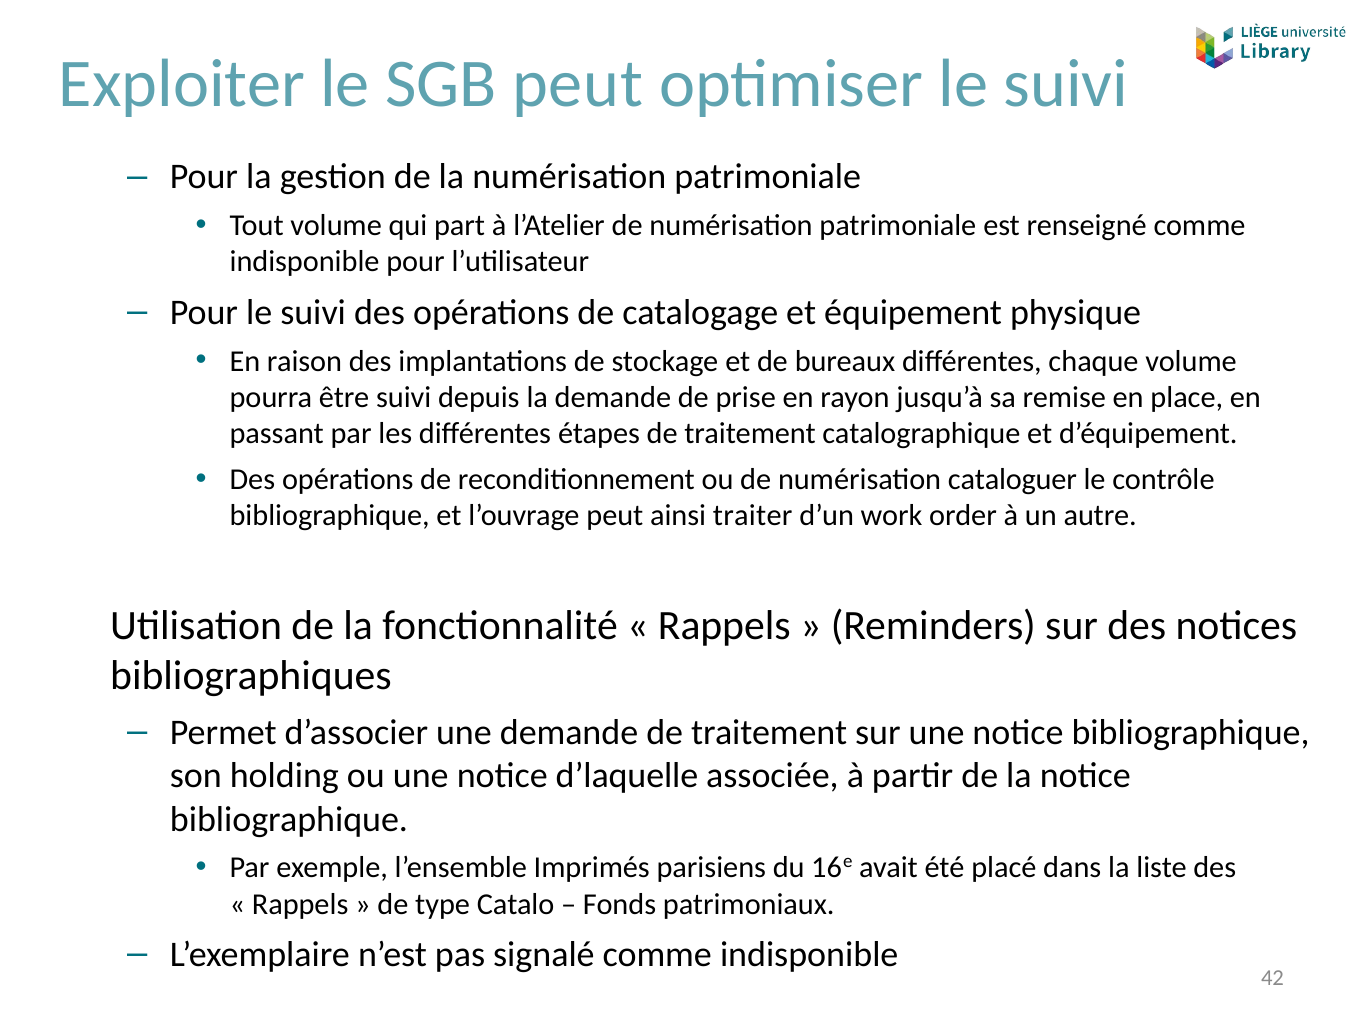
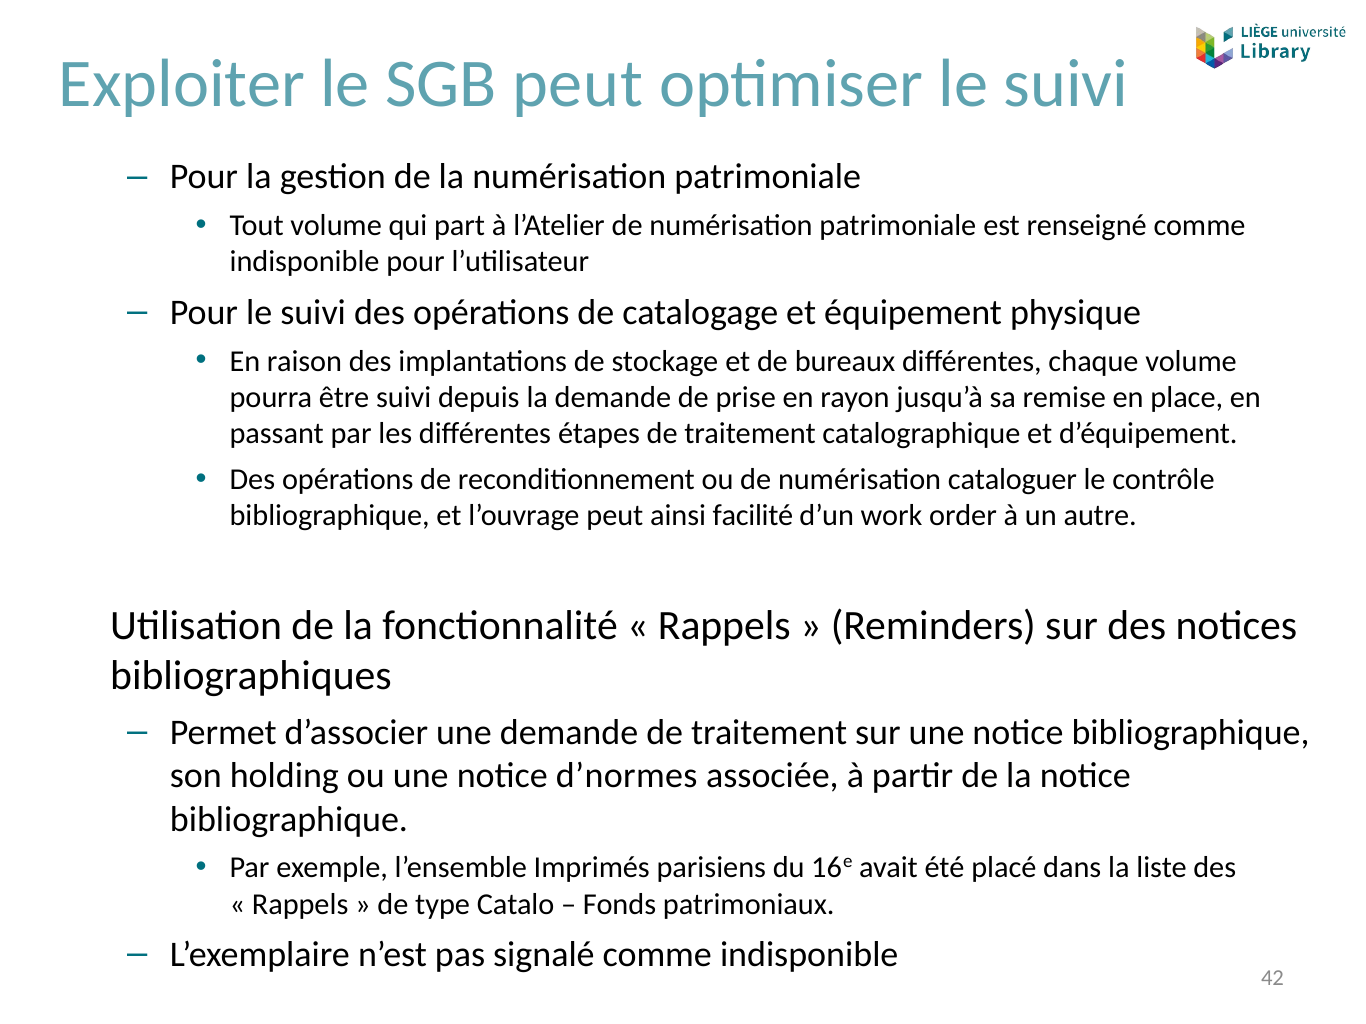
traiter: traiter -> facilité
d’laquelle: d’laquelle -> d’normes
